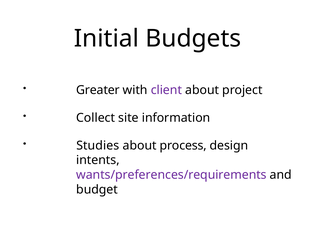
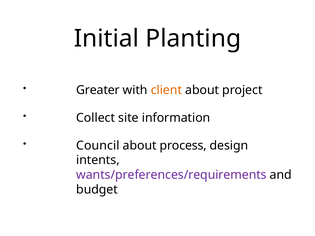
Budgets: Budgets -> Planting
client colour: purple -> orange
Studies: Studies -> Council
